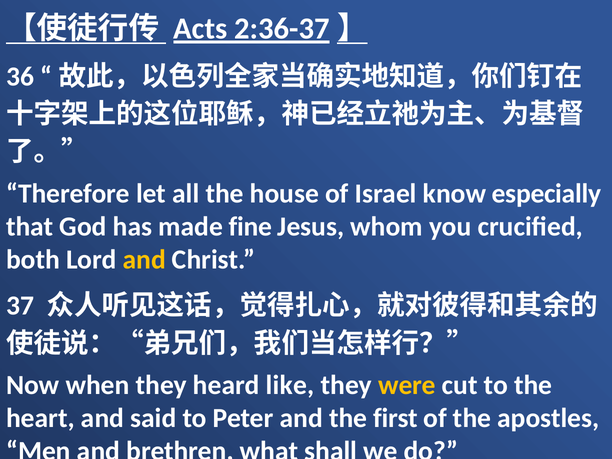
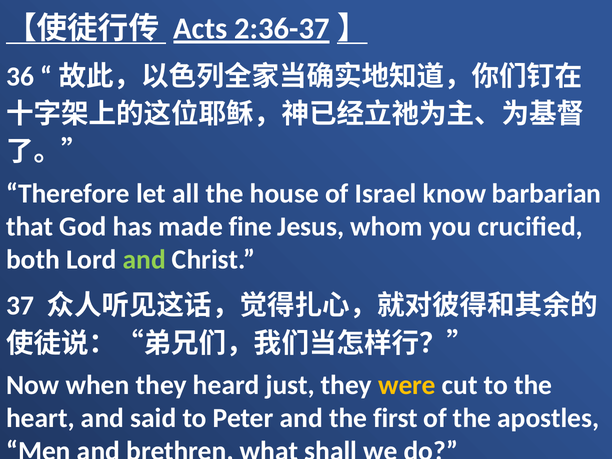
especially: especially -> barbarian
and at (144, 260) colour: yellow -> light green
like: like -> just
